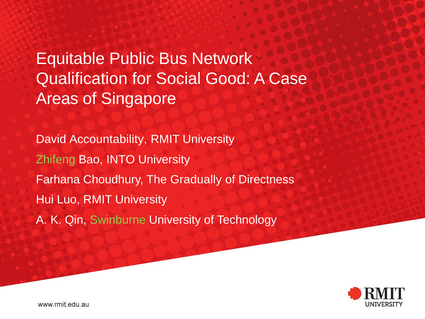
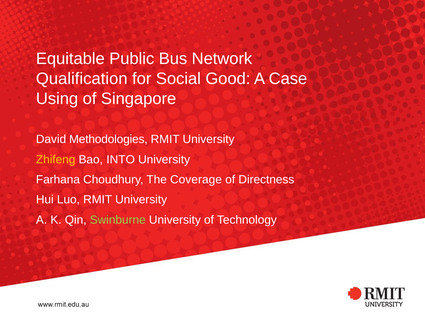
Areas: Areas -> Using
Accountability: Accountability -> Methodologies
Zhifeng colour: light green -> yellow
Gradually: Gradually -> Coverage
